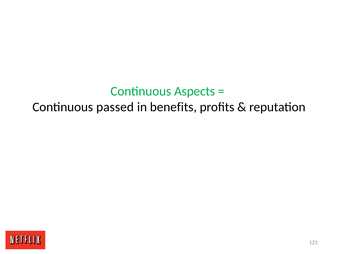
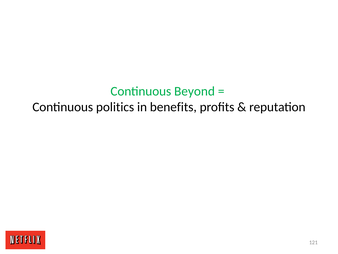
Aspects: Aspects -> Beyond
passed: passed -> politics
